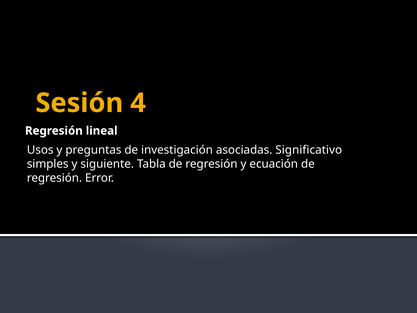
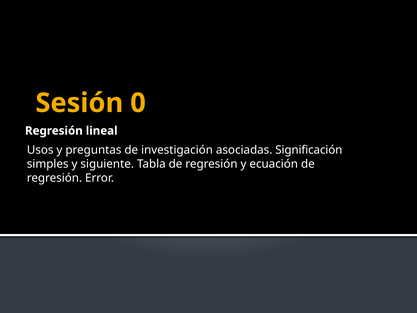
4: 4 -> 0
Significativo: Significativo -> Significación
